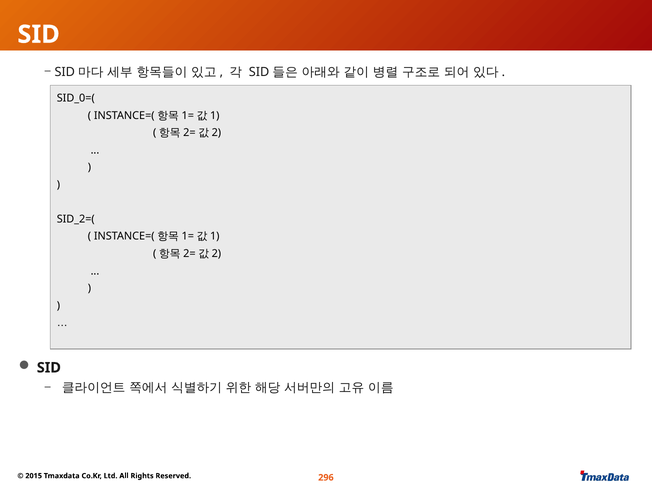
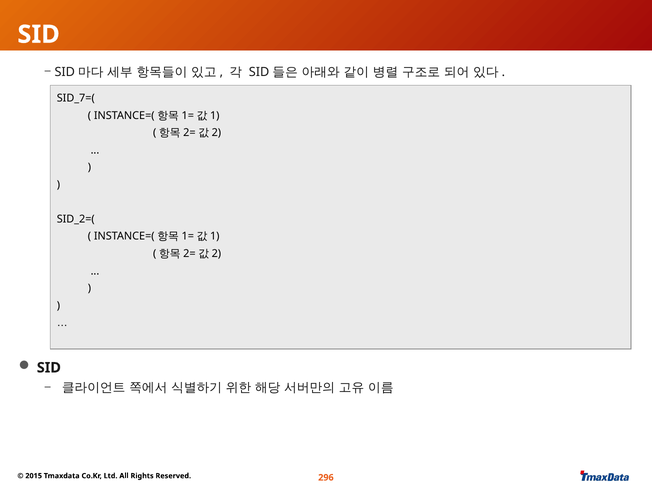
SID_0=(: SID_0=( -> SID_7=(
